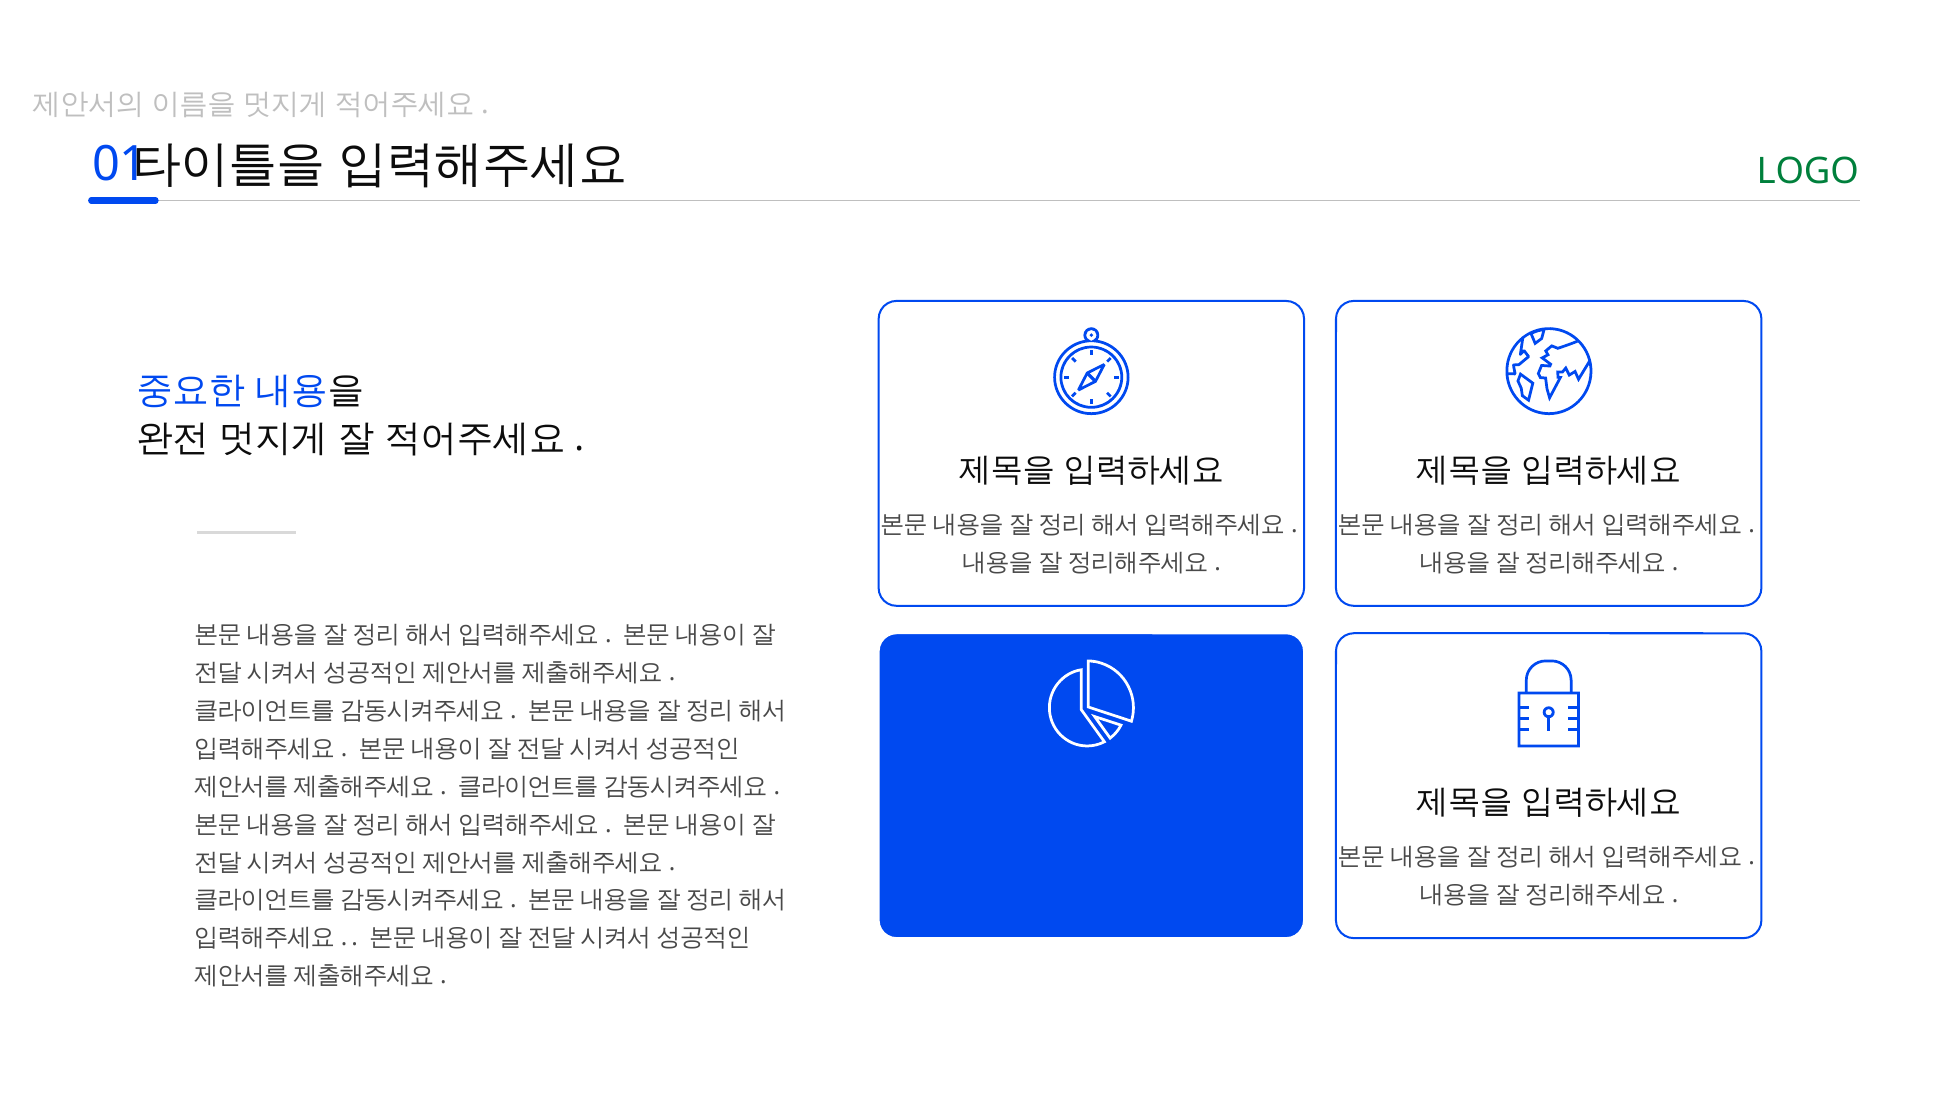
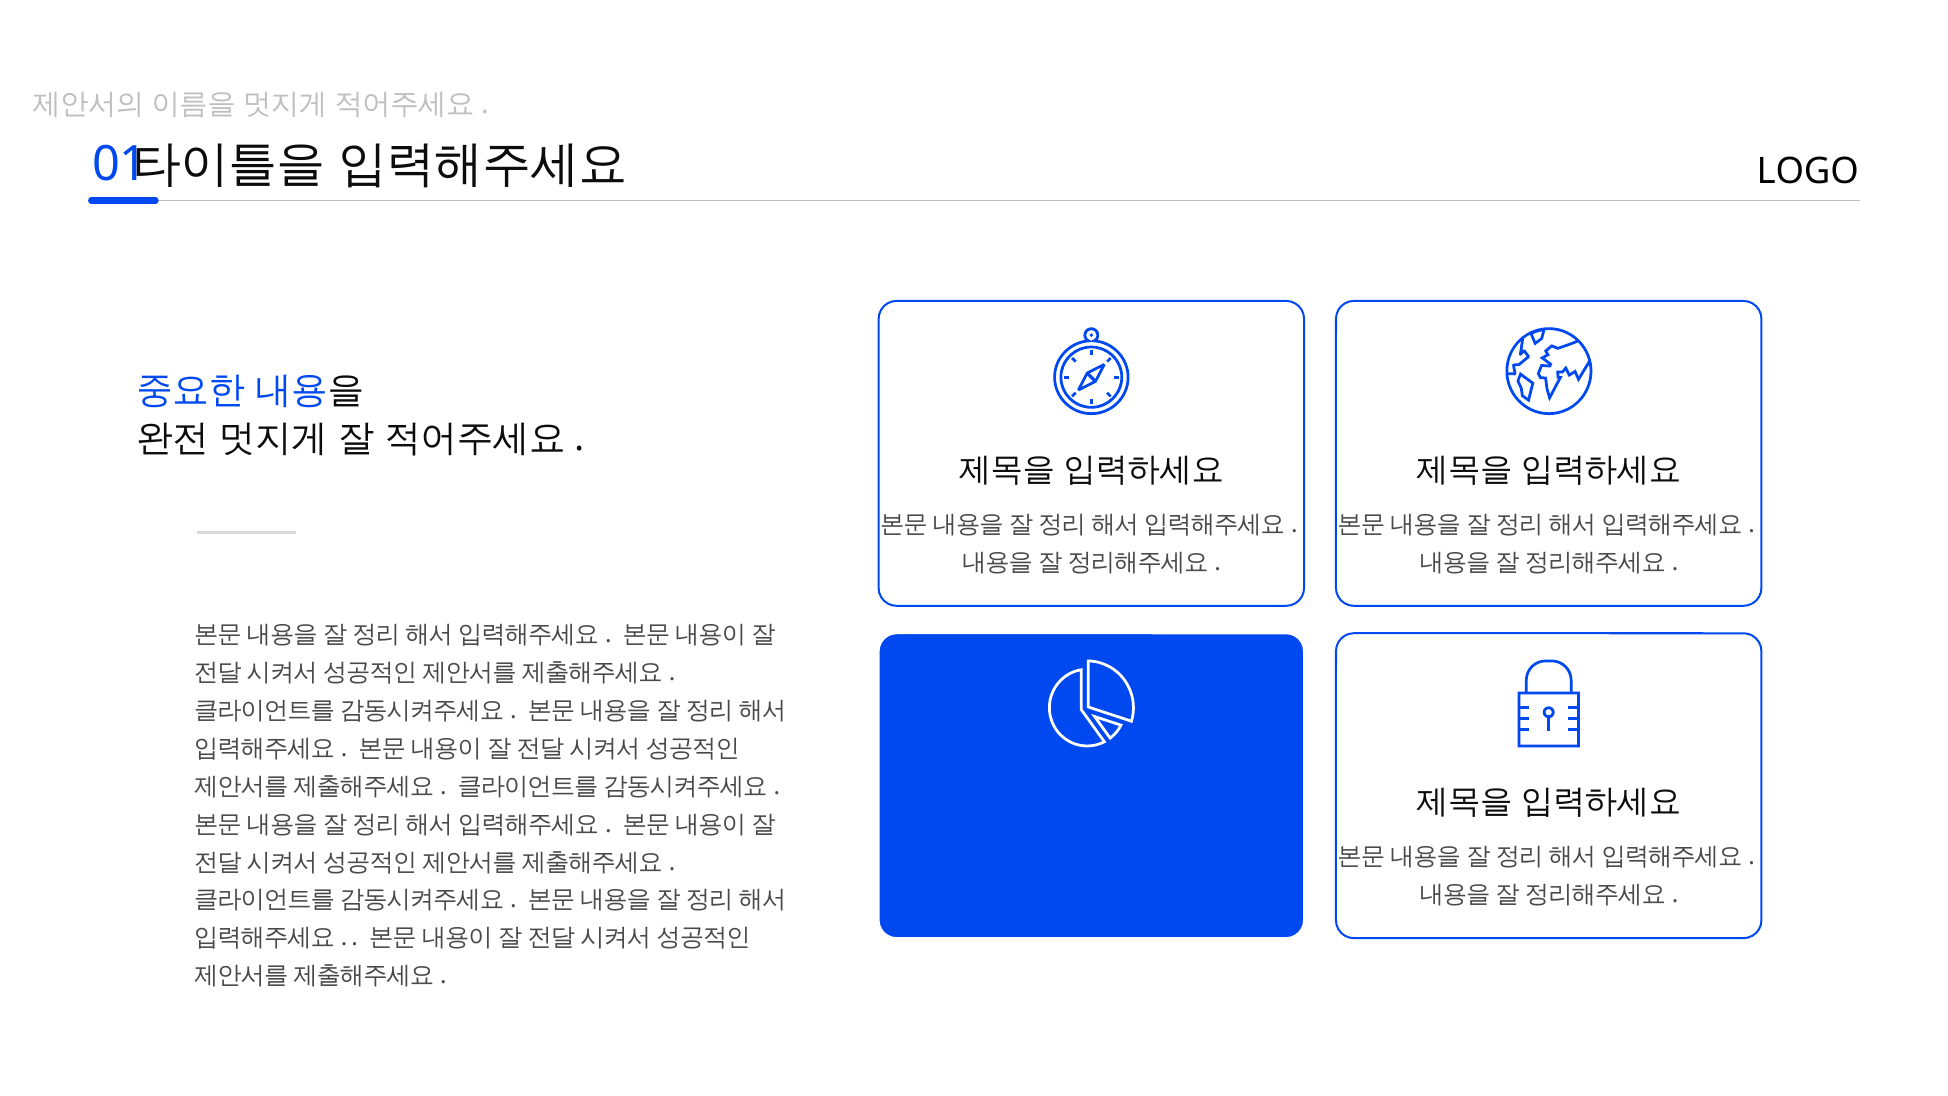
LOGO colour: green -> black
